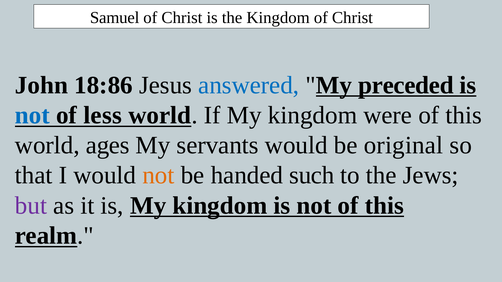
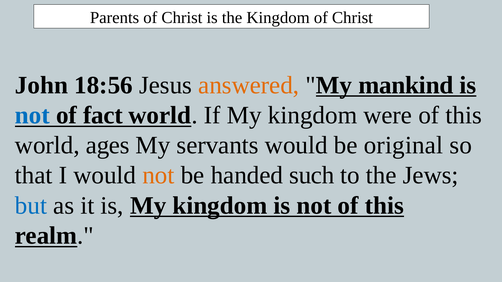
Samuel: Samuel -> Parents
18:86: 18:86 -> 18:56
answered colour: blue -> orange
preceded: preceded -> mankind
less: less -> fact
but colour: purple -> blue
